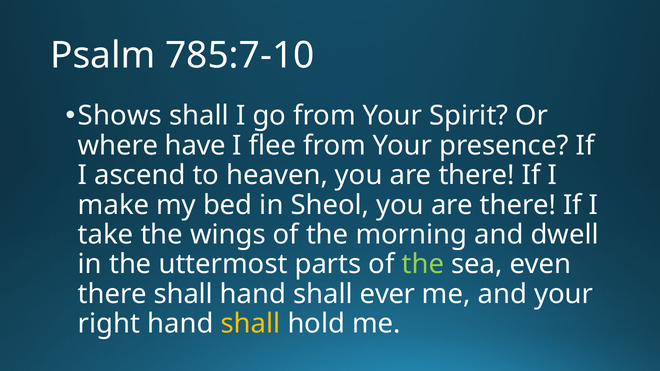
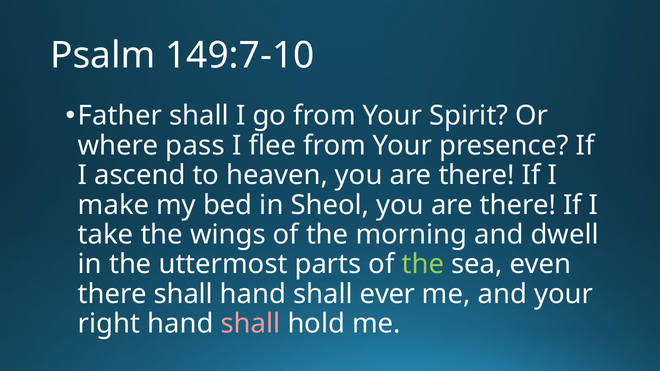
785:7-10: 785:7-10 -> 149:7-10
Shows: Shows -> Father
have: have -> pass
shall at (251, 324) colour: yellow -> pink
